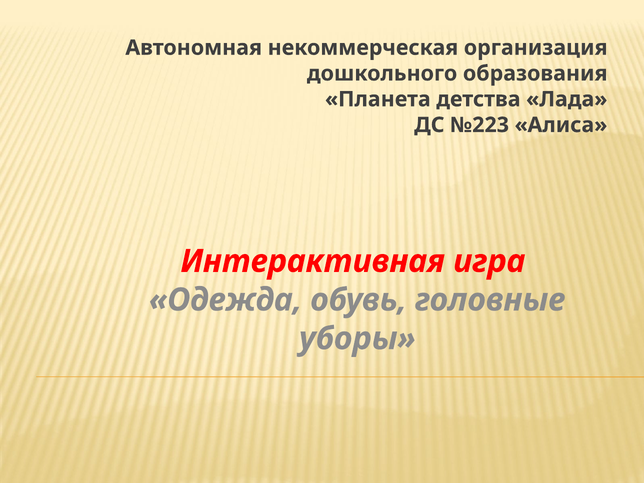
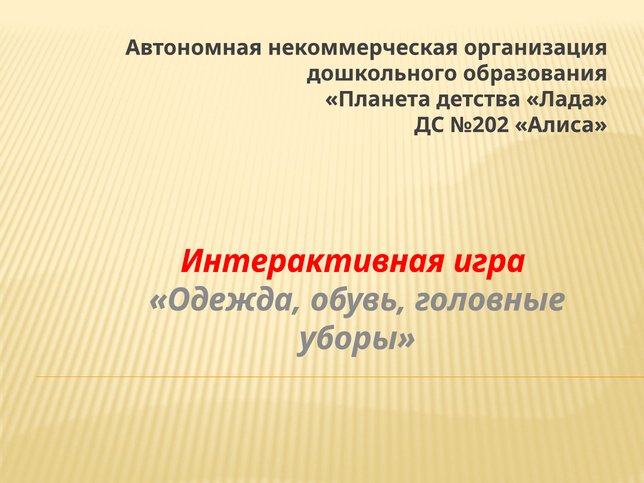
№223: №223 -> №202
